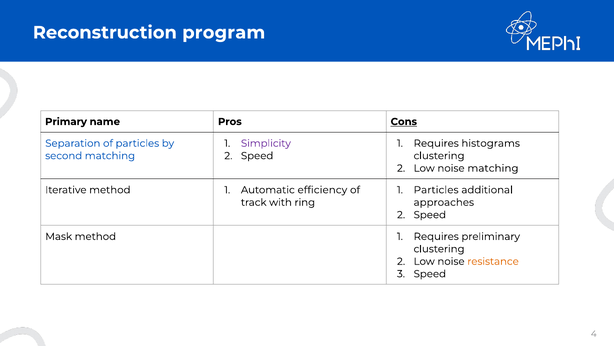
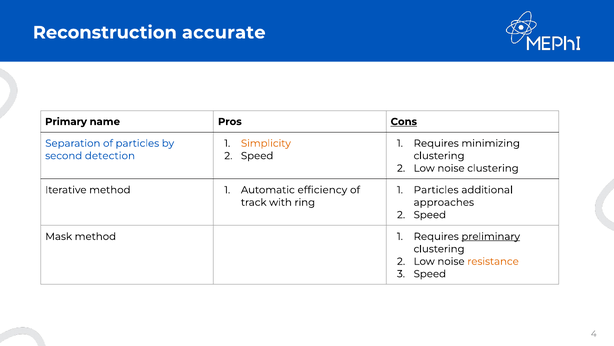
program: program -> accurate
Simplicity colour: purple -> orange
histograms: histograms -> minimizing
second matching: matching -> detection
noise matching: matching -> clustering
preliminary underline: none -> present
